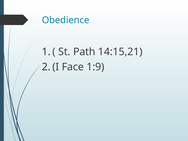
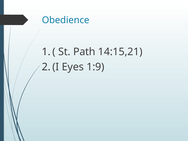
Face: Face -> Eyes
